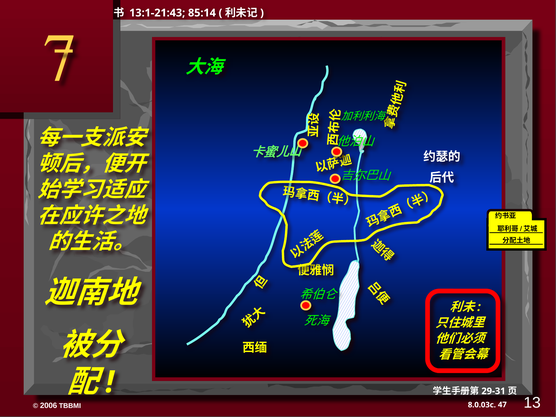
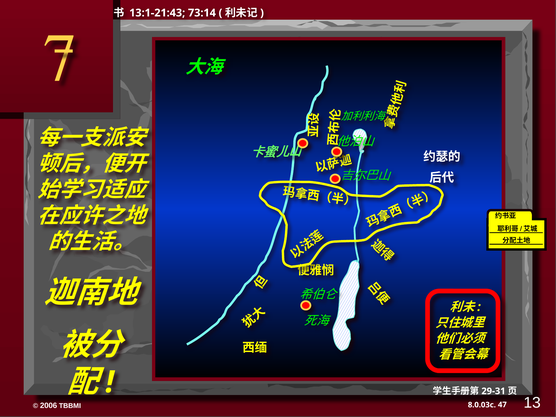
85:14: 85:14 -> 73:14
